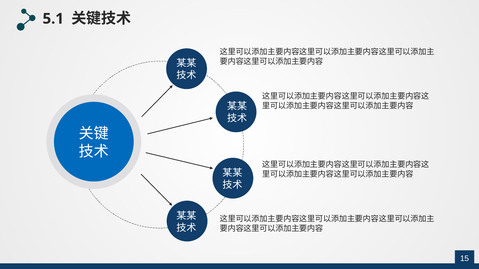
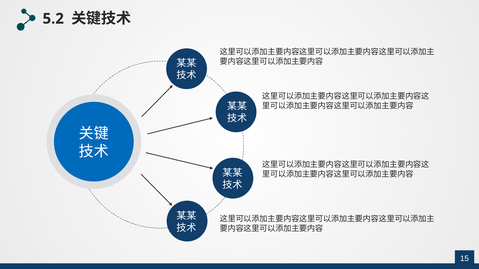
5.1: 5.1 -> 5.2
